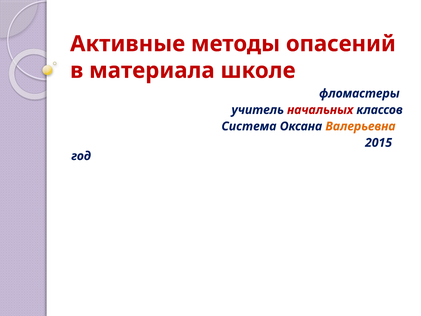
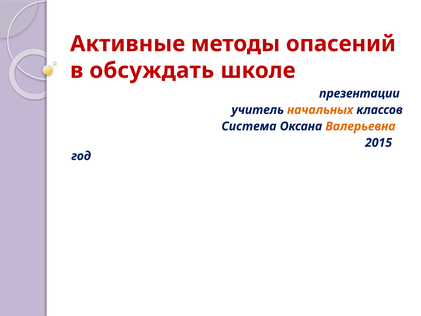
материала: материала -> обсуждать
фломастеры: фломастеры -> презентации
начальных colour: red -> orange
